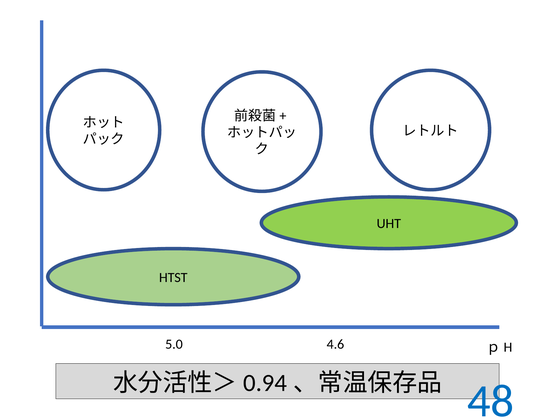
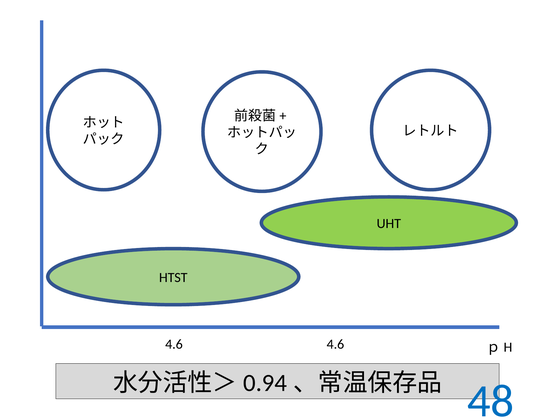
5.0 at (174, 345): 5.0 -> 4.6
